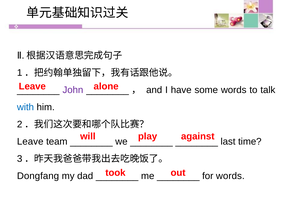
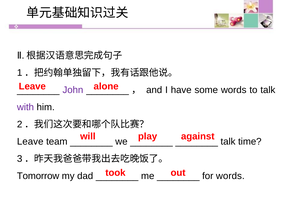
with colour: blue -> purple
last at (228, 142): last -> talk
Dongfang: Dongfang -> Tomorrow
